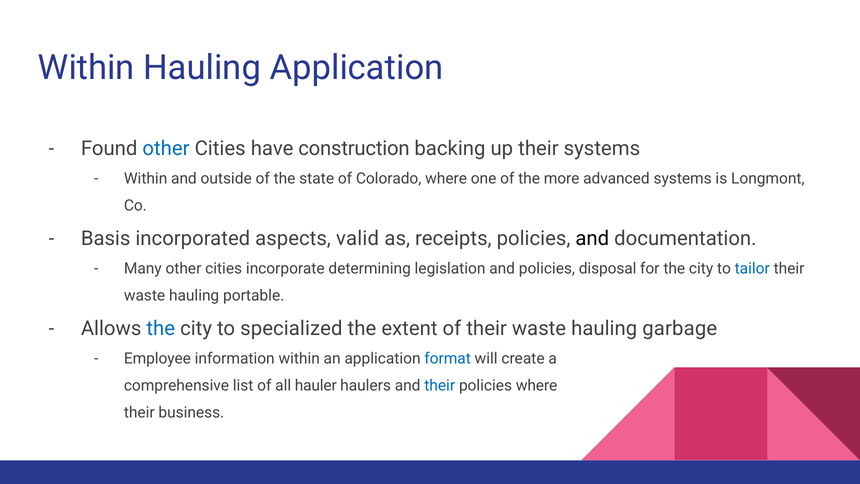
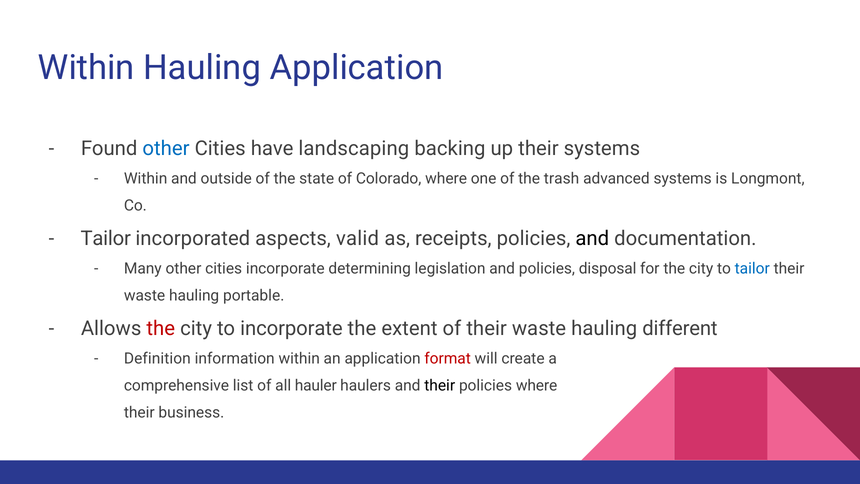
construction: construction -> landscaping
more: more -> trash
Basis at (106, 238): Basis -> Tailor
the at (161, 328) colour: blue -> red
to specialized: specialized -> incorporate
garbage: garbage -> different
Employee: Employee -> Definition
format colour: blue -> red
their at (440, 385) colour: blue -> black
